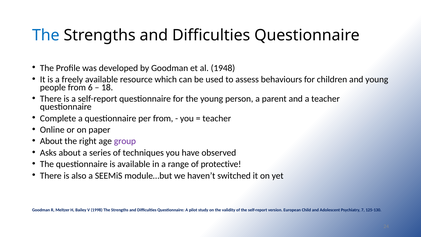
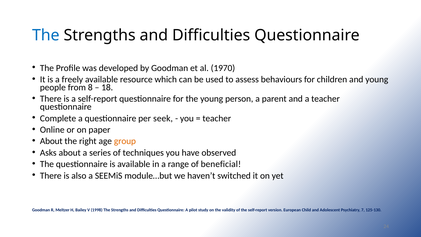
1948: 1948 -> 1970
6: 6 -> 8
per from: from -> seek
group colour: purple -> orange
protective: protective -> beneficial
